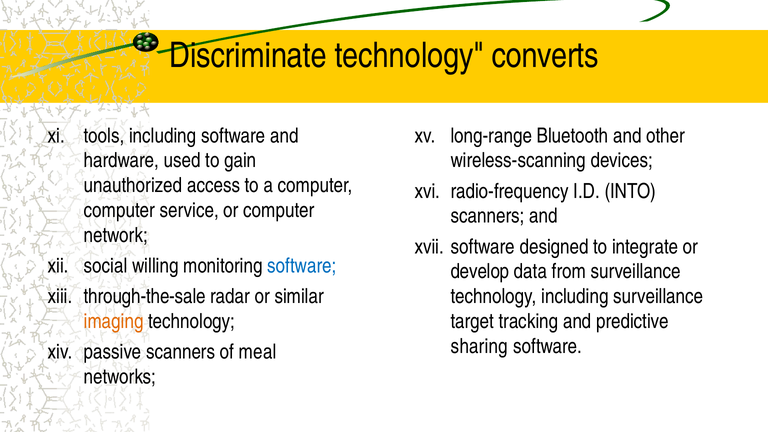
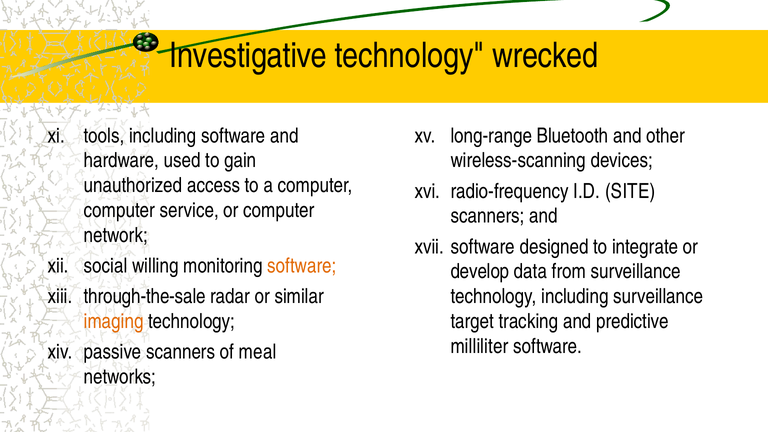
Discriminate: Discriminate -> Investigative
converts: converts -> wrecked
INTO: INTO -> SITE
software at (302, 266) colour: blue -> orange
sharing: sharing -> milliliter
